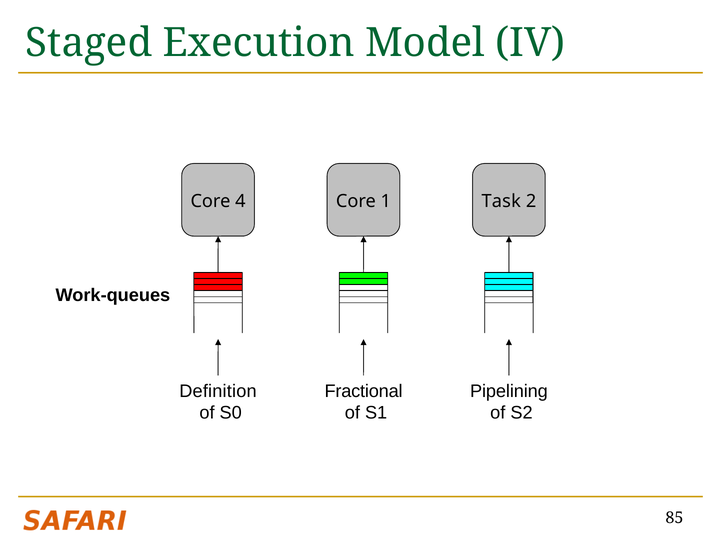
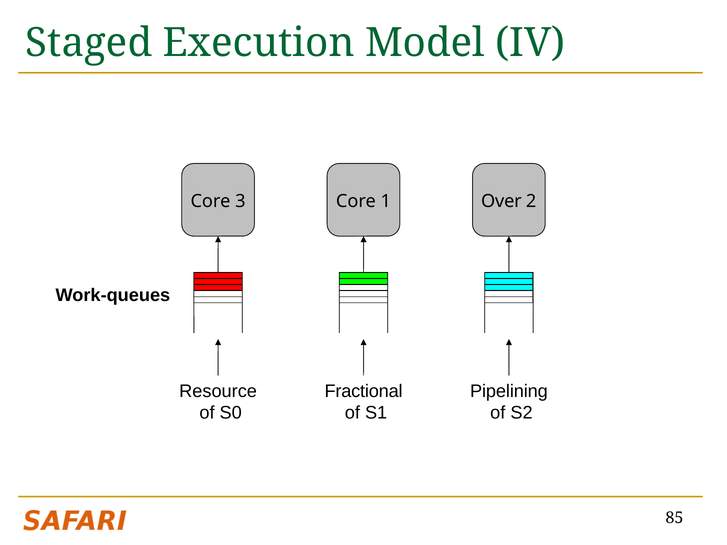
4: 4 -> 3
Task: Task -> Over
Definition: Definition -> Resource
